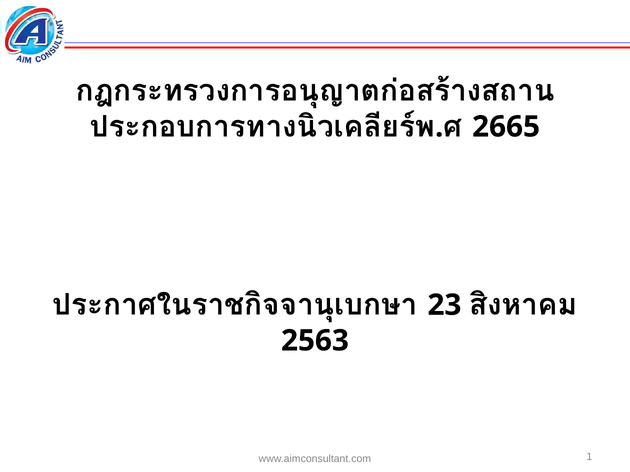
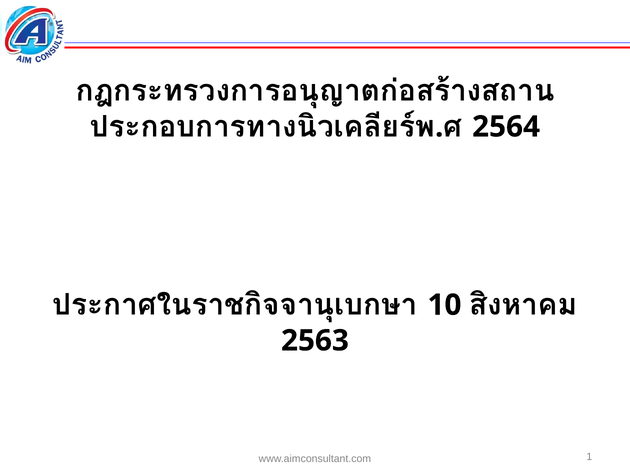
2665: 2665 -> 2564
23: 23 -> 10
